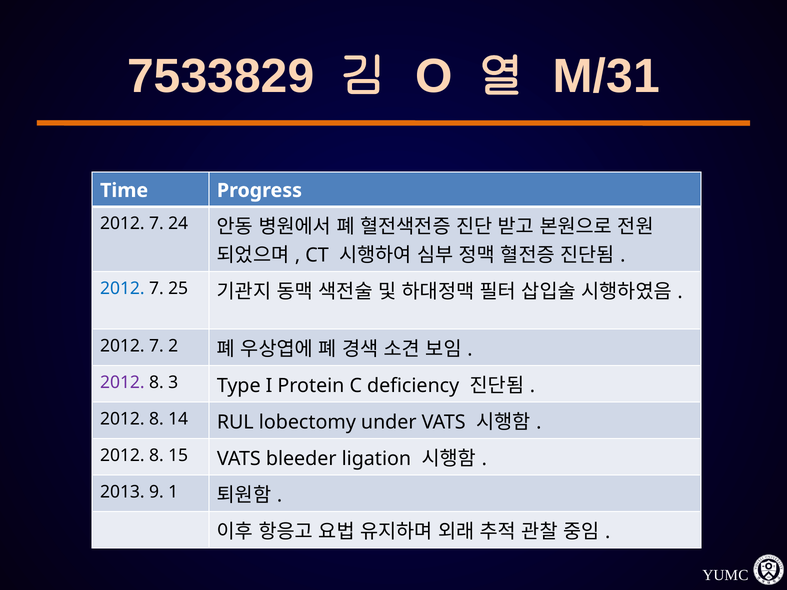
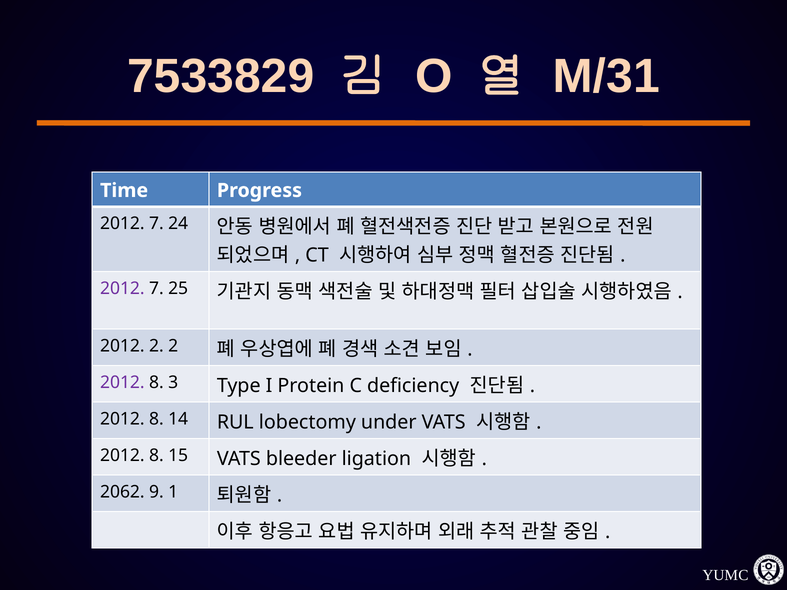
2012 at (122, 289) colour: blue -> purple
7 at (156, 346): 7 -> 2
2013: 2013 -> 2062
